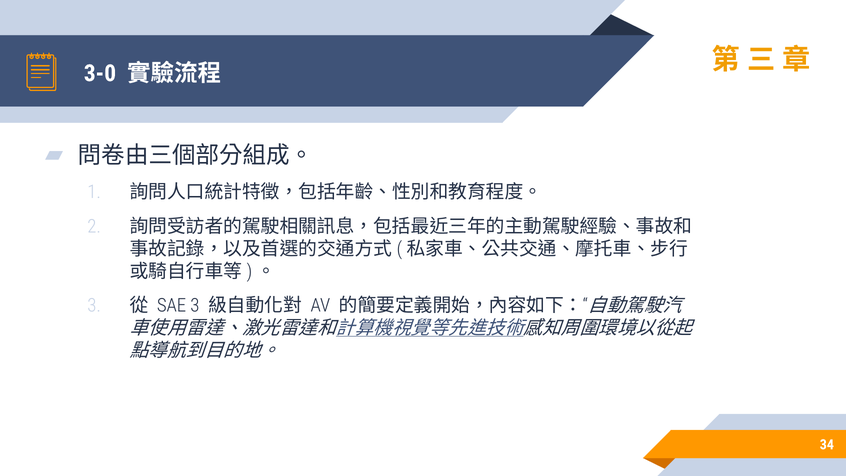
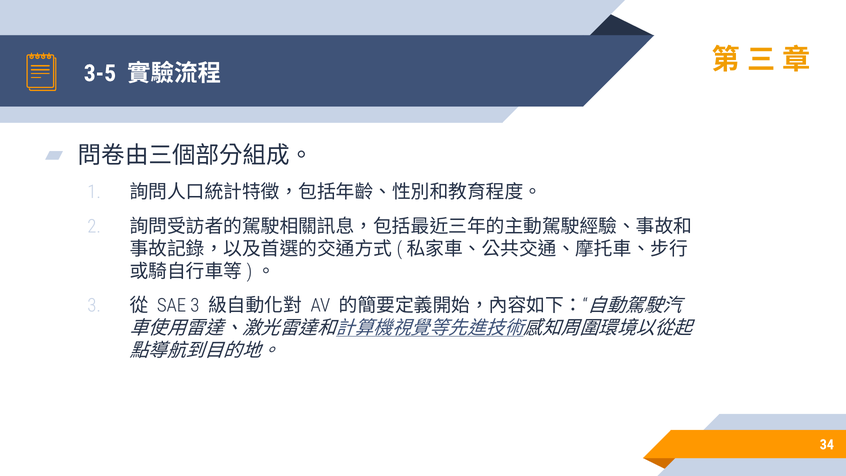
3-0: 3-0 -> 3-5
